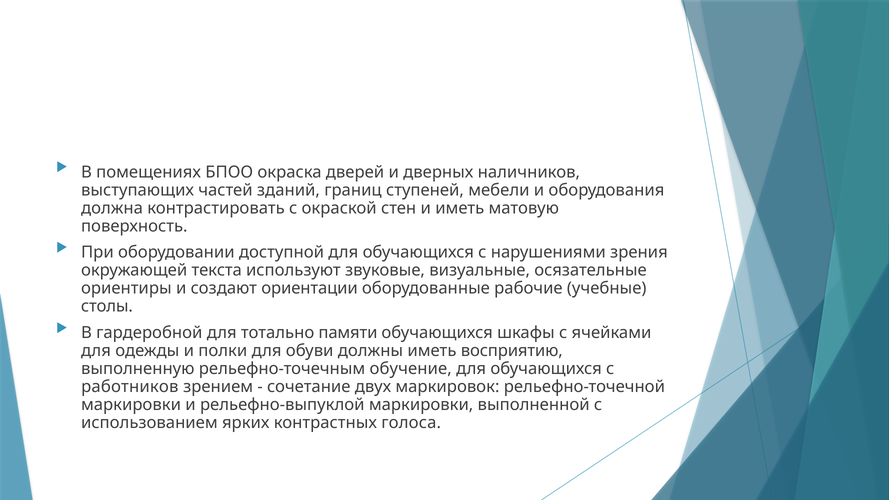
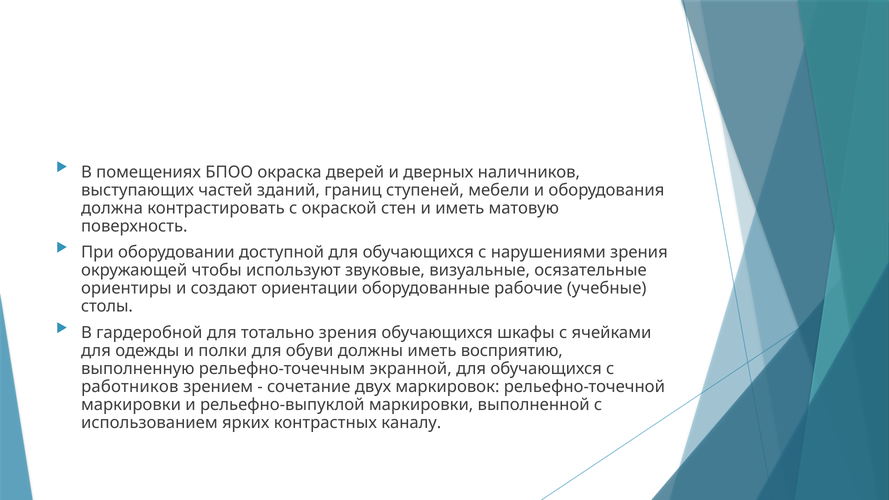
текста: текста -> чтобы
тотально памяти: памяти -> зрения
обучение: обучение -> экранной
голоса: голоса -> каналу
